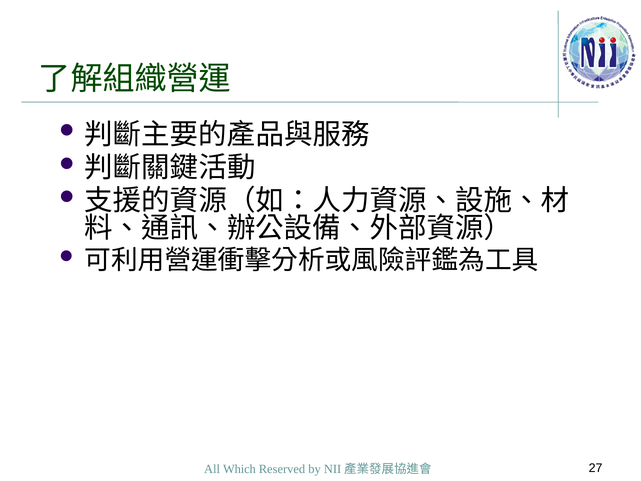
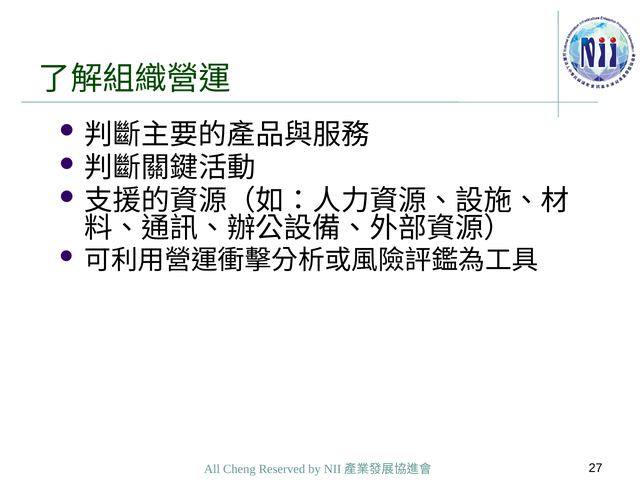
Which: Which -> Cheng
